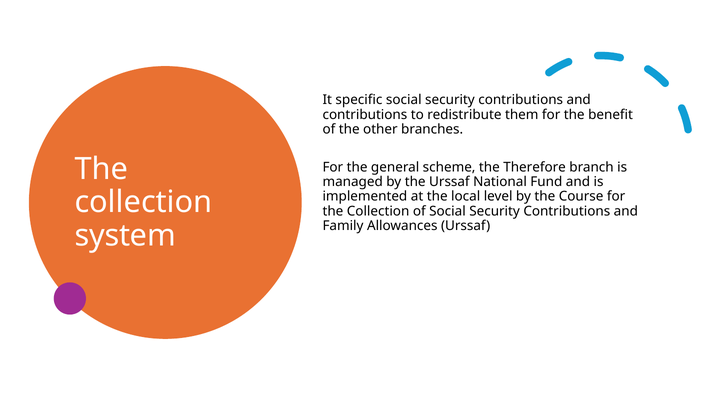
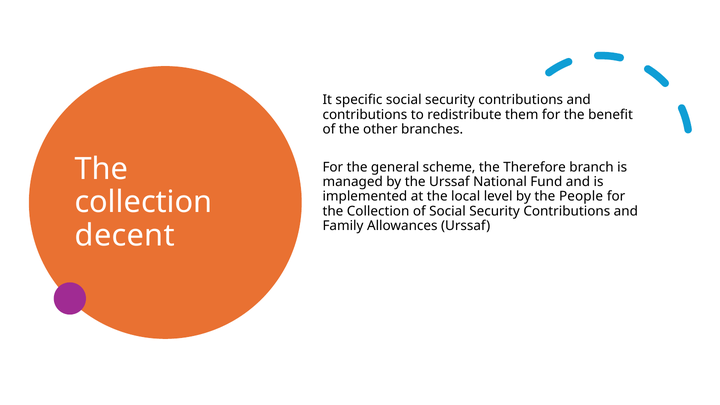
Course: Course -> People
system: system -> decent
